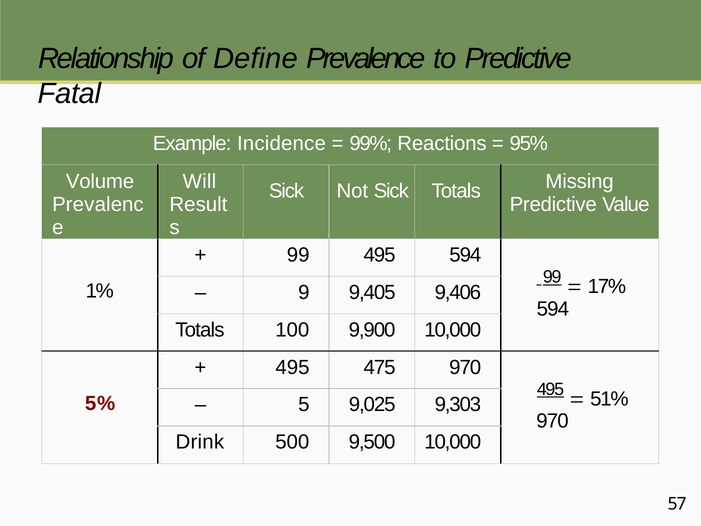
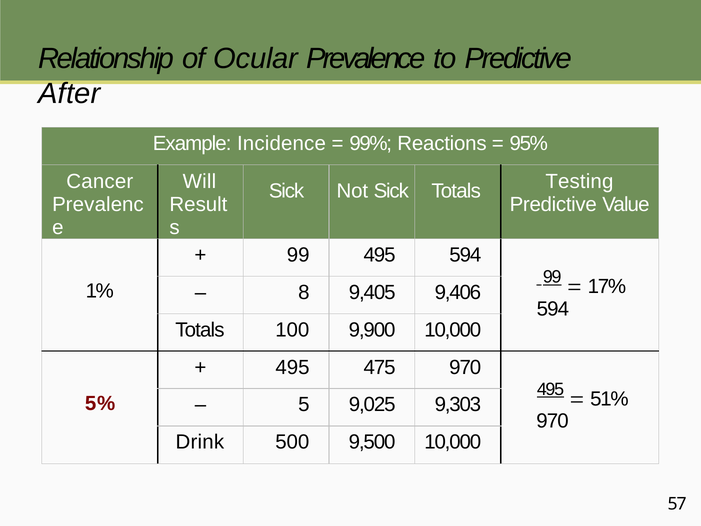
Define: Define -> Ocular
Fatal: Fatal -> After
Volume: Volume -> Cancer
Missing: Missing -> Testing
9: 9 -> 8
